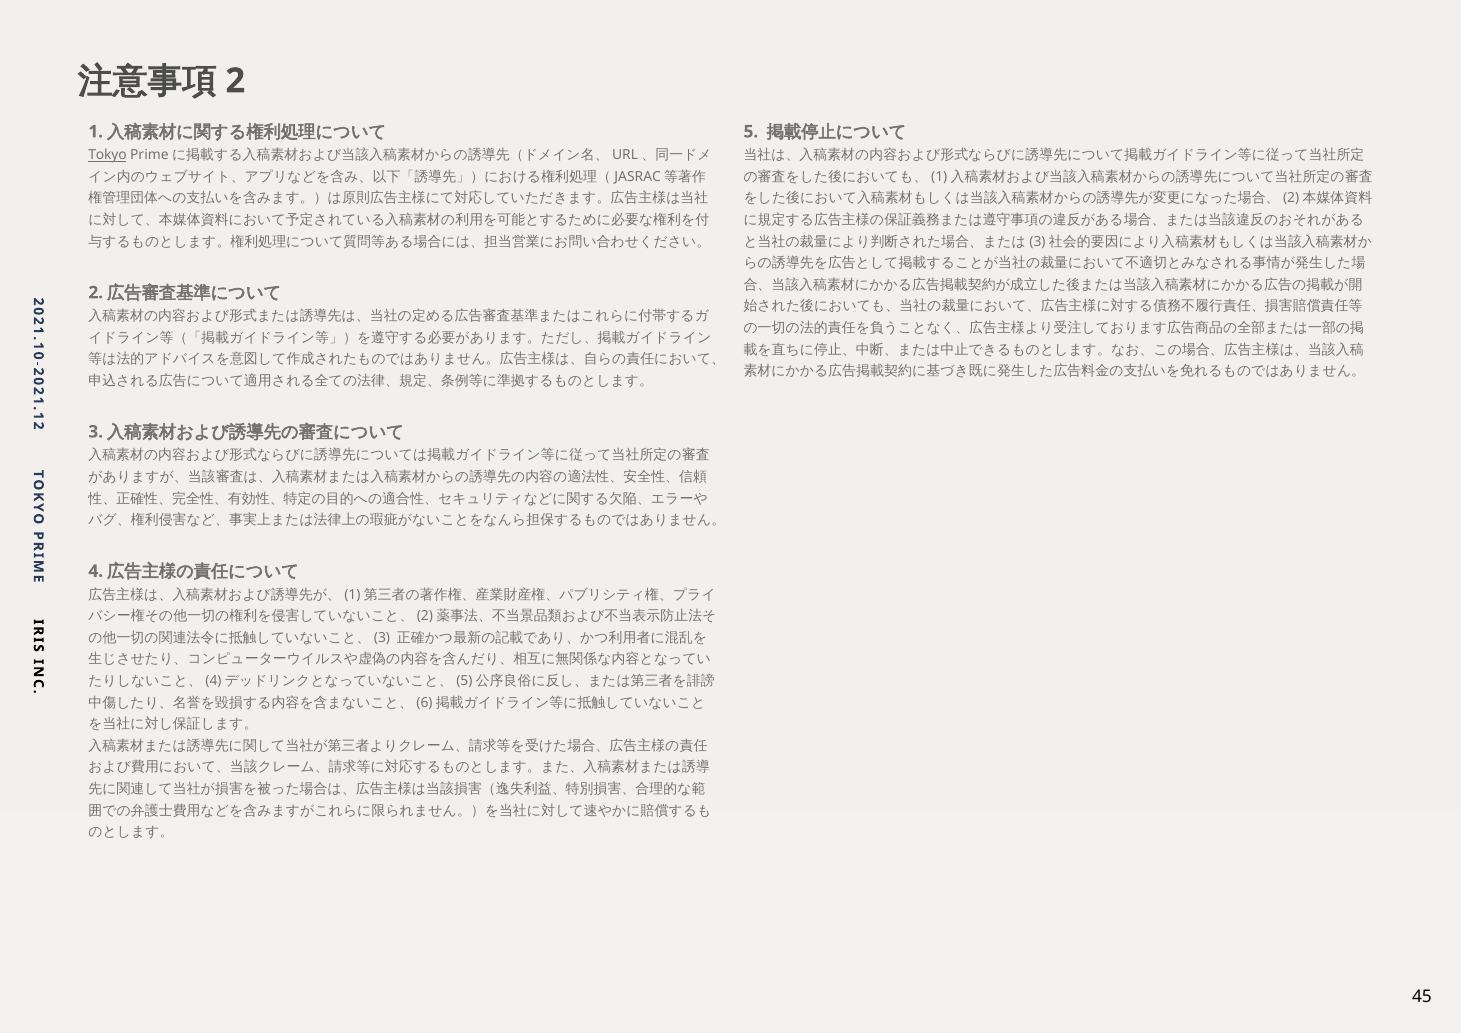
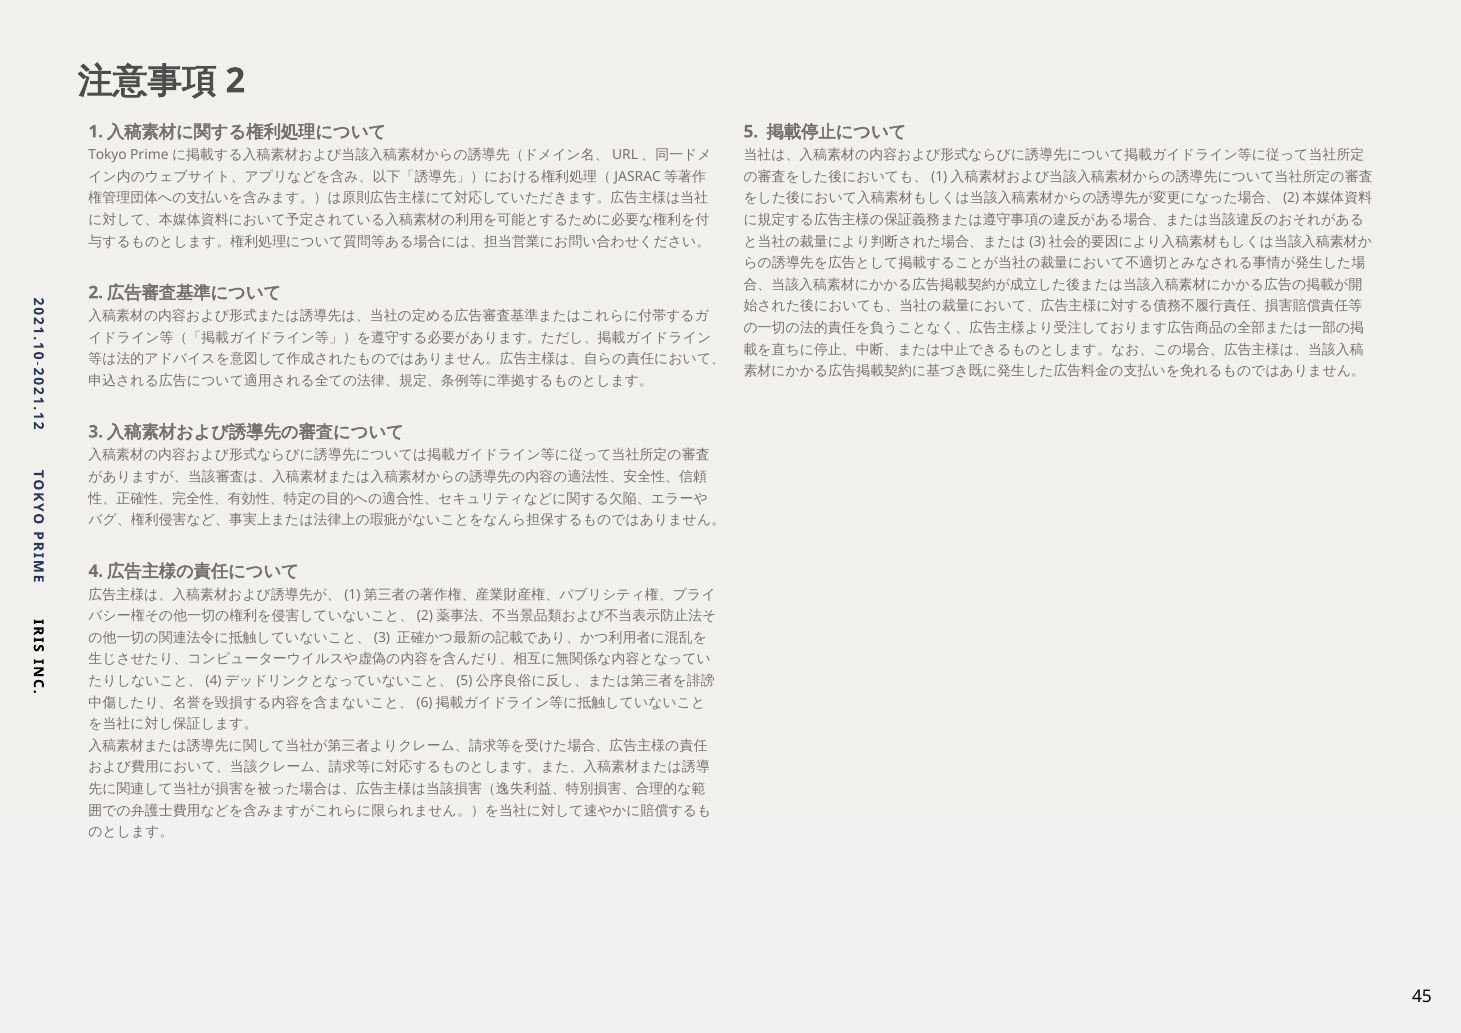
Tokyo underline: present -> none
